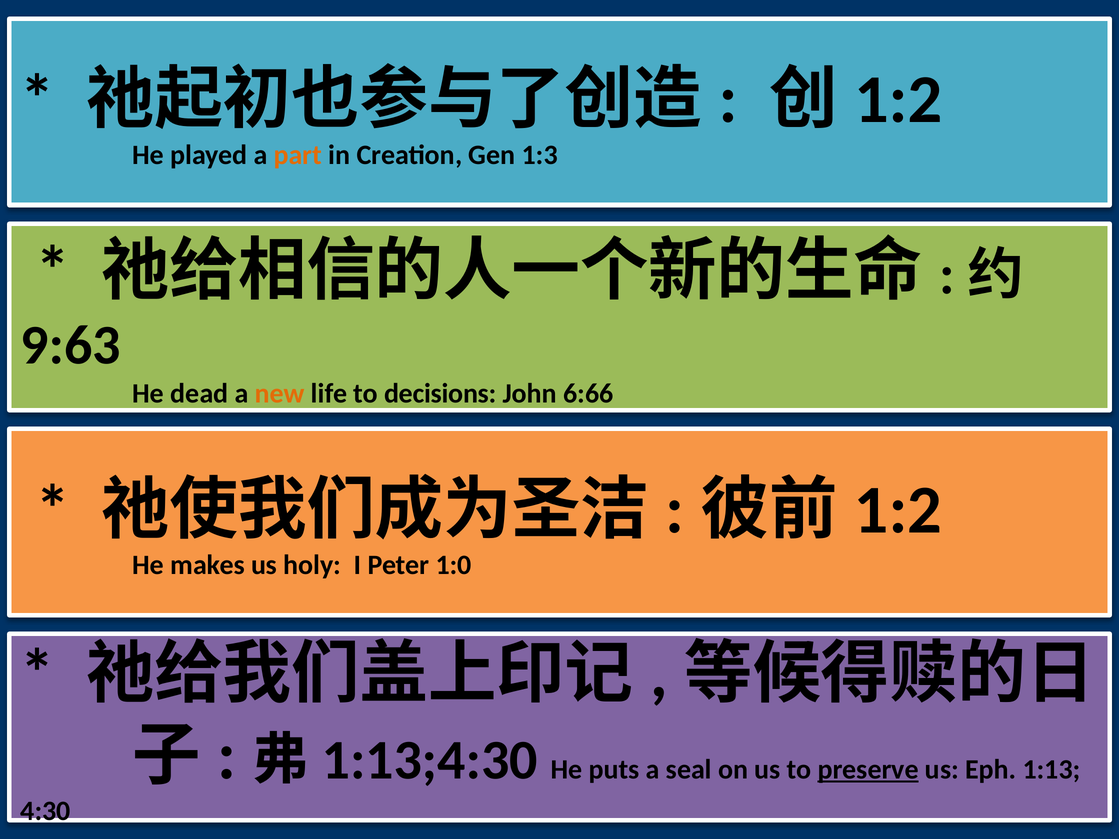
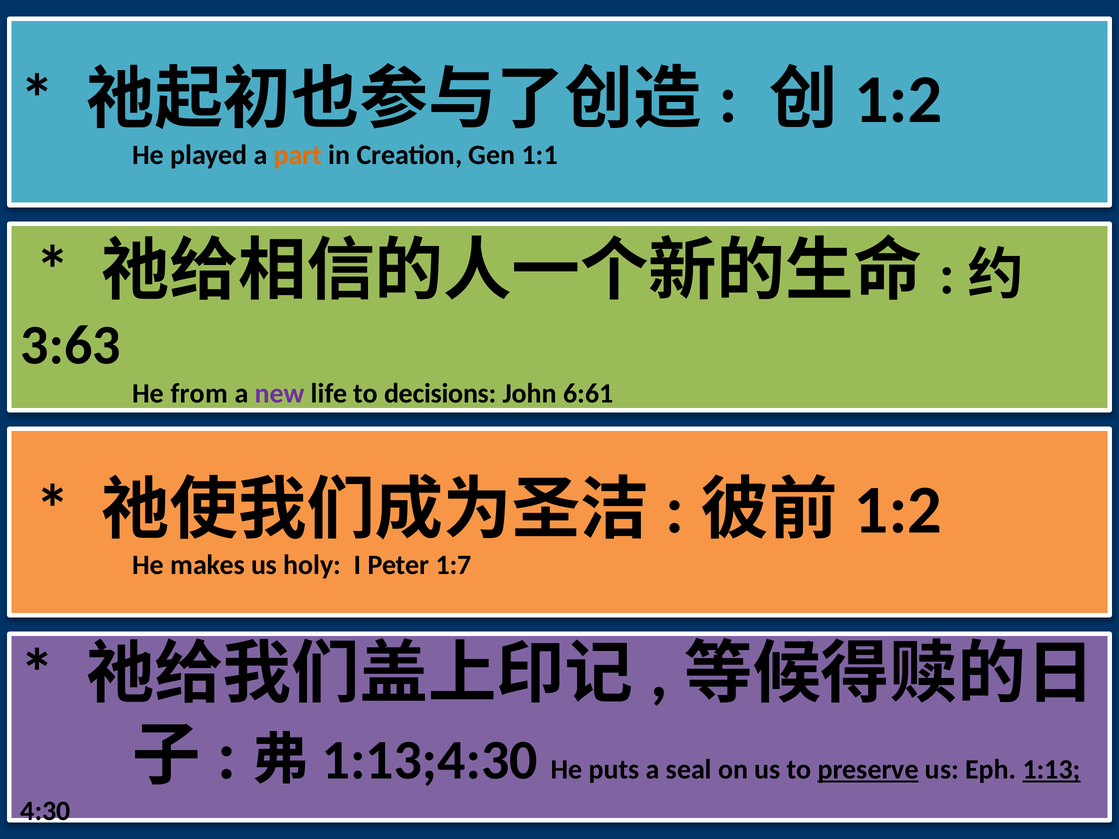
1:3: 1:3 -> 1:1
9:63: 9:63 -> 3:63
dead: dead -> from
new colour: orange -> purple
6:66: 6:66 -> 6:61
1:0: 1:0 -> 1:7
1:13 underline: none -> present
